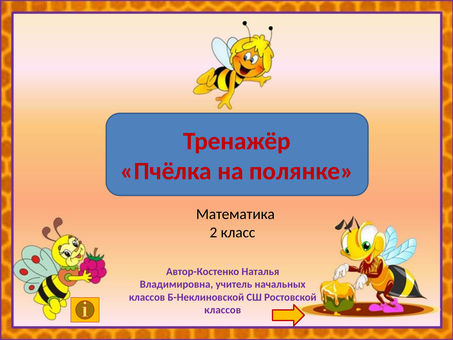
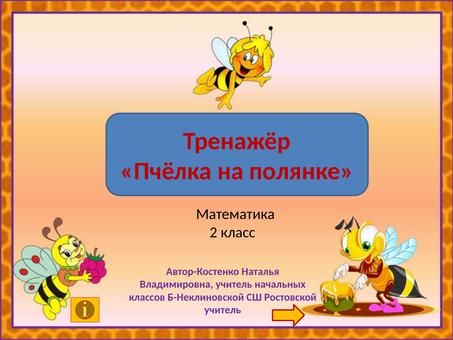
классов at (223, 310): классов -> учитель
